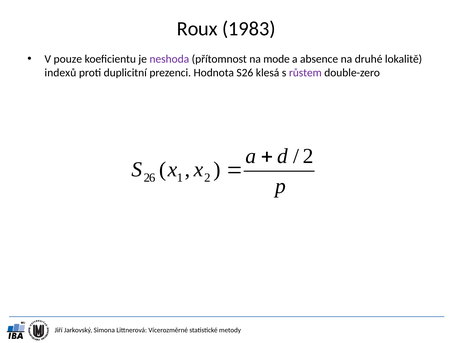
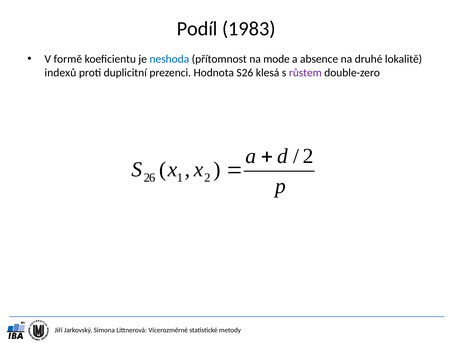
Roux: Roux -> Podíl
pouze: pouze -> formě
neshoda colour: purple -> blue
